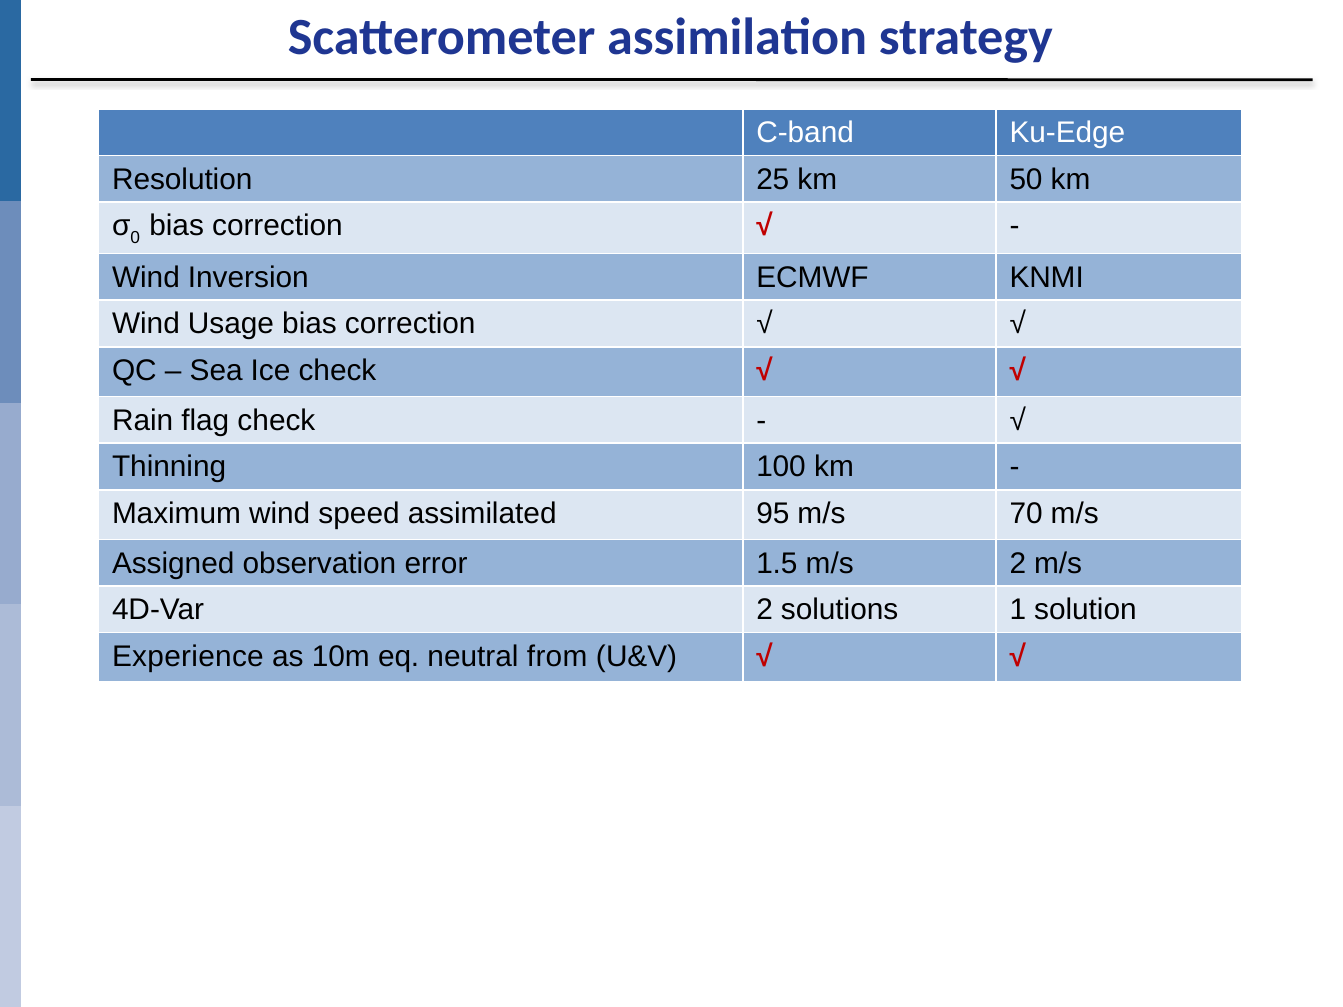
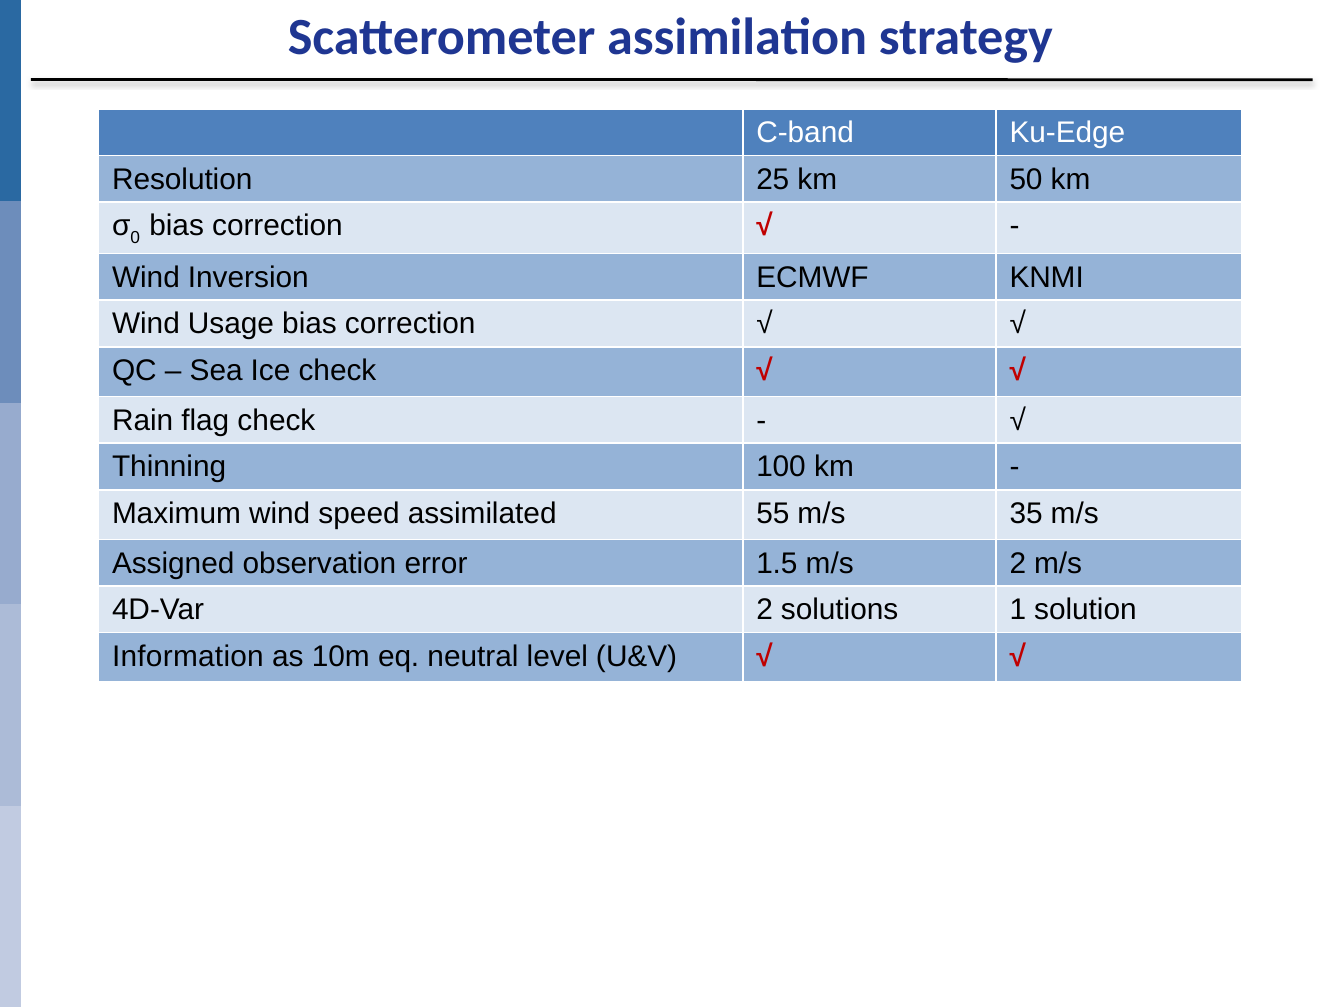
95: 95 -> 55
70: 70 -> 35
Experience: Experience -> Information
from: from -> level
